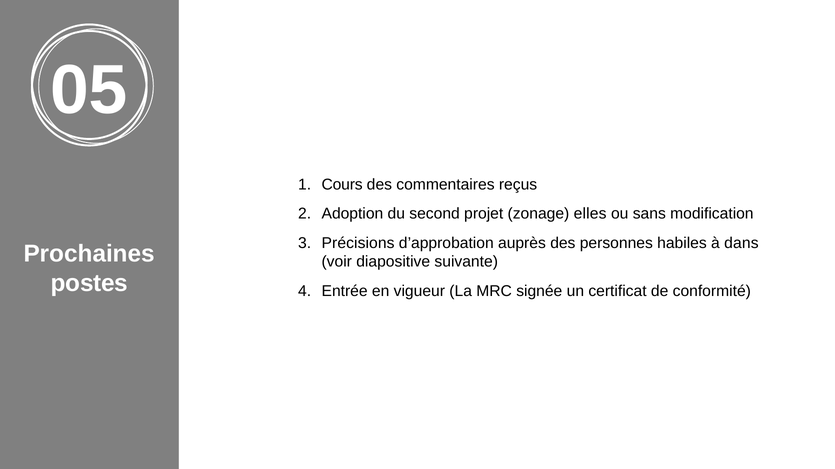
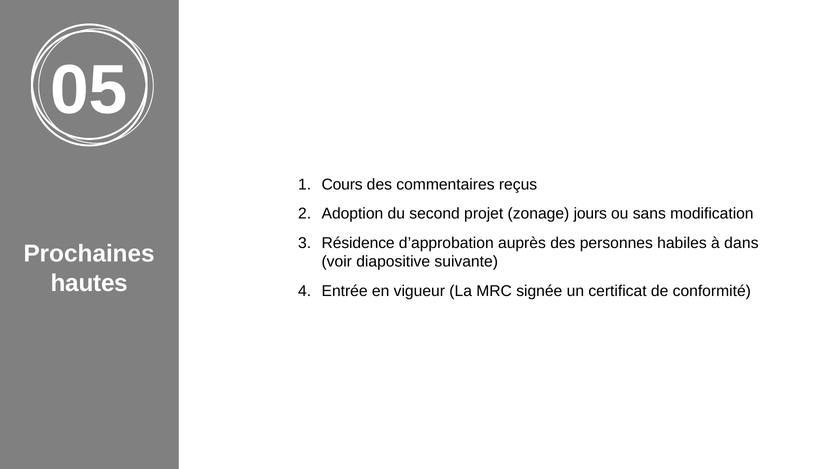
elles: elles -> jours
Précisions: Précisions -> Résidence
postes: postes -> hautes
